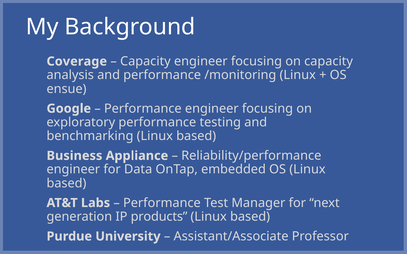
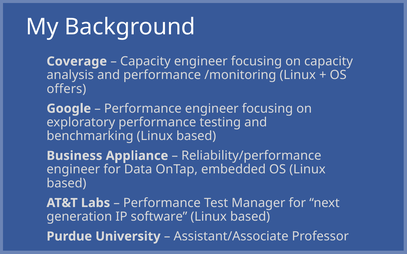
ensue: ensue -> offers
products: products -> software
